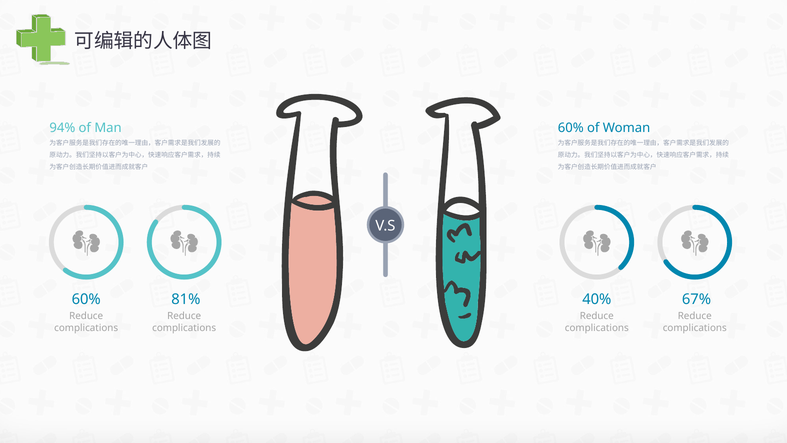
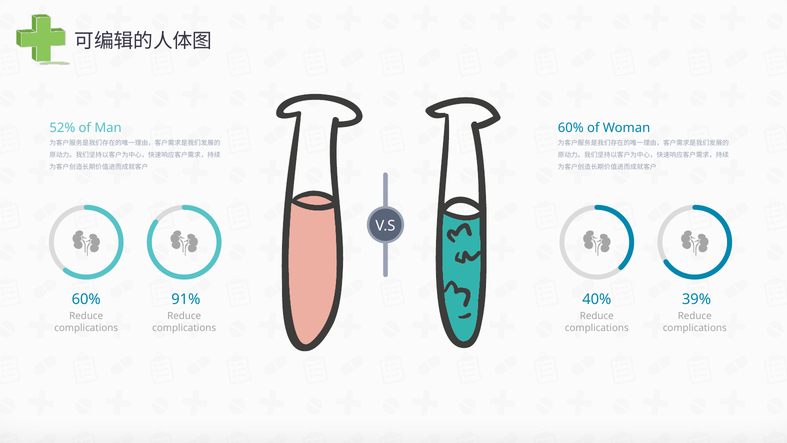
94%: 94% -> 52%
81%: 81% -> 91%
67%: 67% -> 39%
